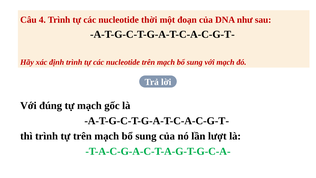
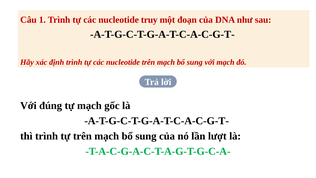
4: 4 -> 1
thời: thời -> truy
